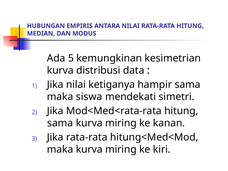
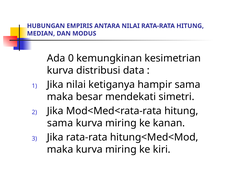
5: 5 -> 0
siswa: siswa -> besar
